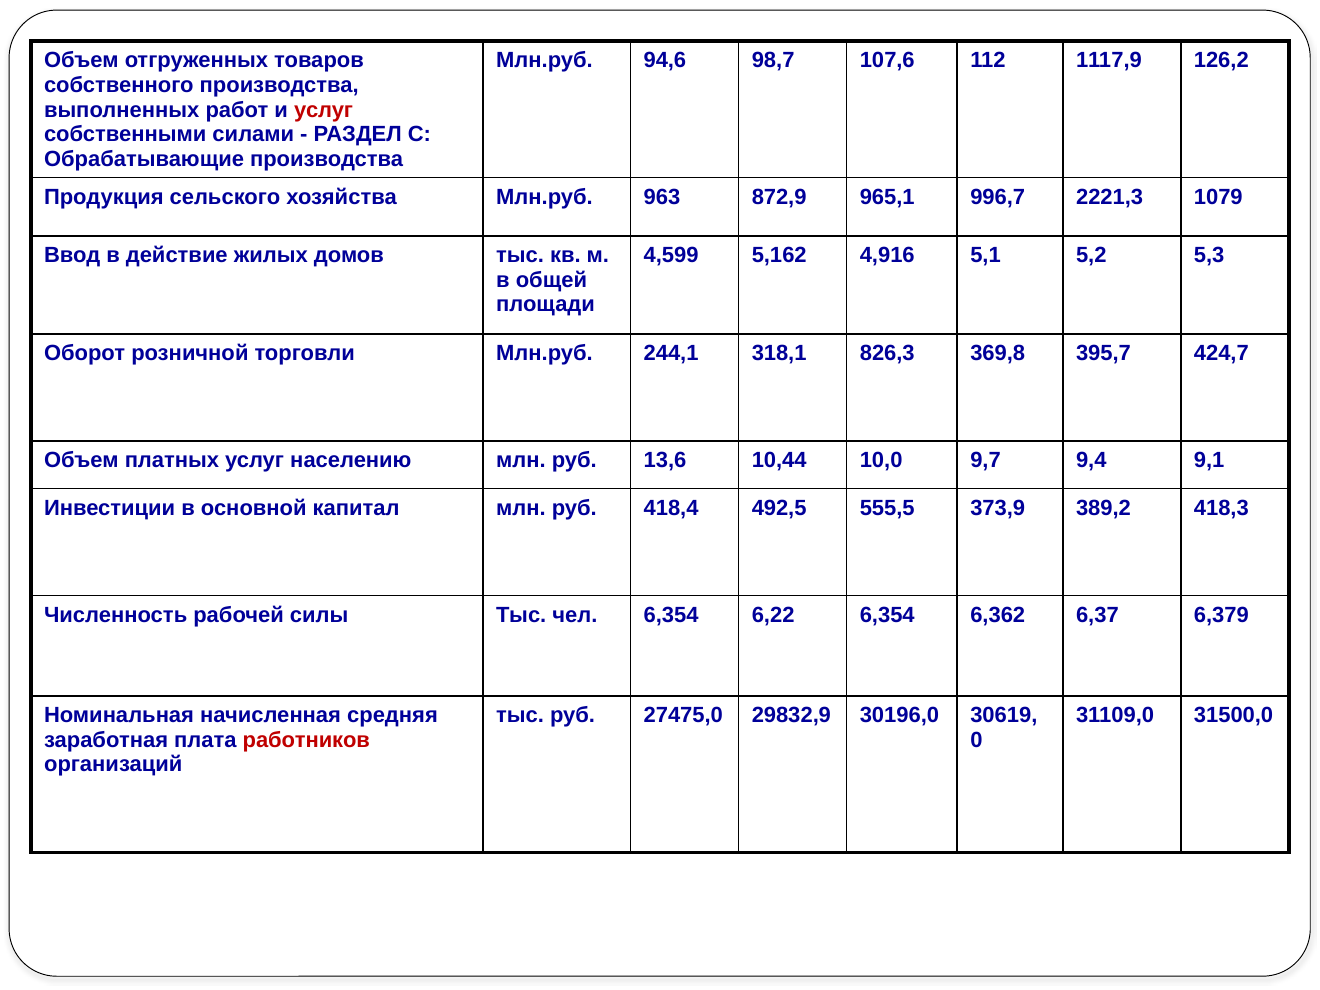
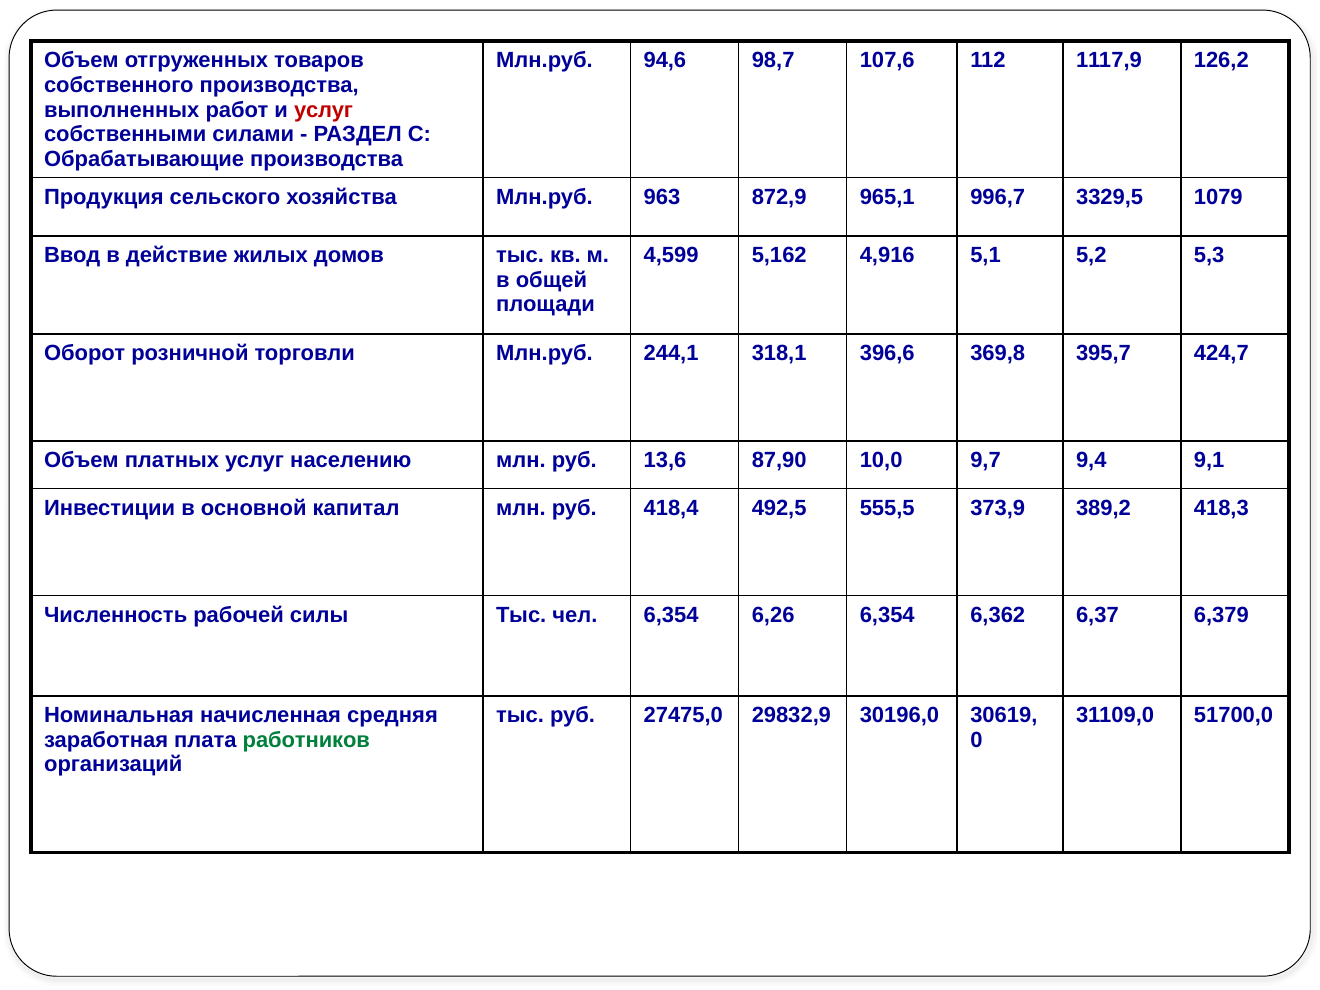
2221,3: 2221,3 -> 3329,5
826,3: 826,3 -> 396,6
10,44: 10,44 -> 87,90
6,22: 6,22 -> 6,26
31500,0: 31500,0 -> 51700,0
работников colour: red -> green
